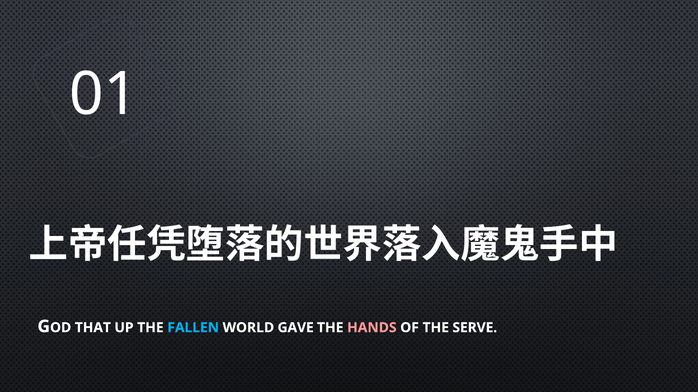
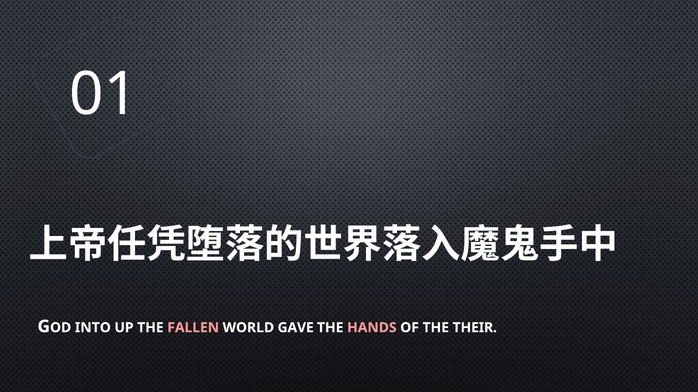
THAT: THAT -> INTO
FALLEN colour: light blue -> pink
SERVE: SERVE -> THEIR
